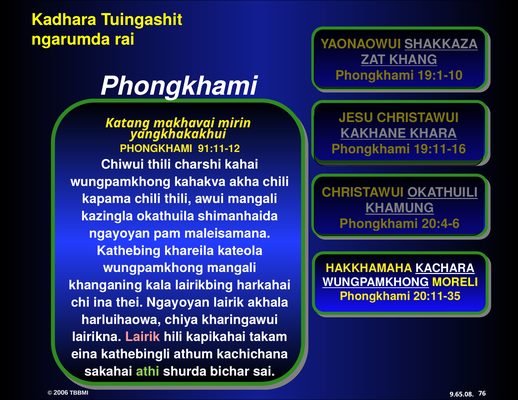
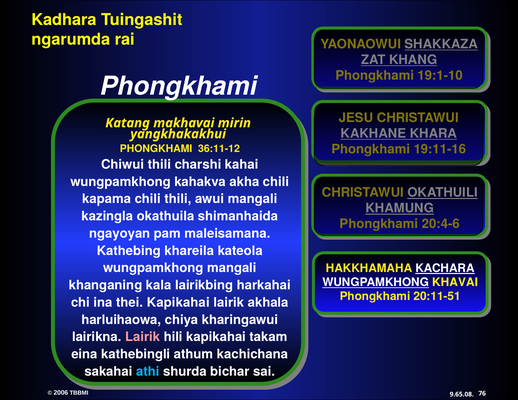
91:11-12: 91:11-12 -> 36:11-12
MORELI: MORELI -> KHAVAI
20:11-35: 20:11-35 -> 20:11-51
thei Ngayoyan: Ngayoyan -> Kapikahai
athi colour: light green -> light blue
